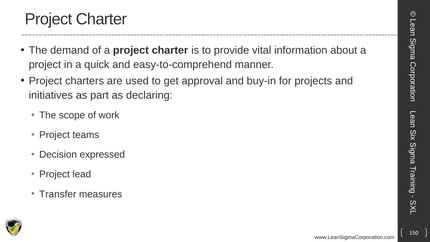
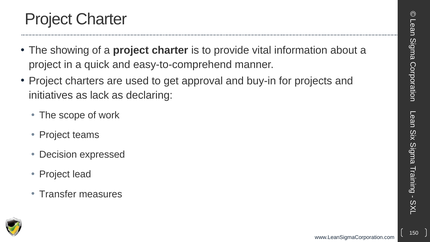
demand: demand -> showing
part: part -> lack
